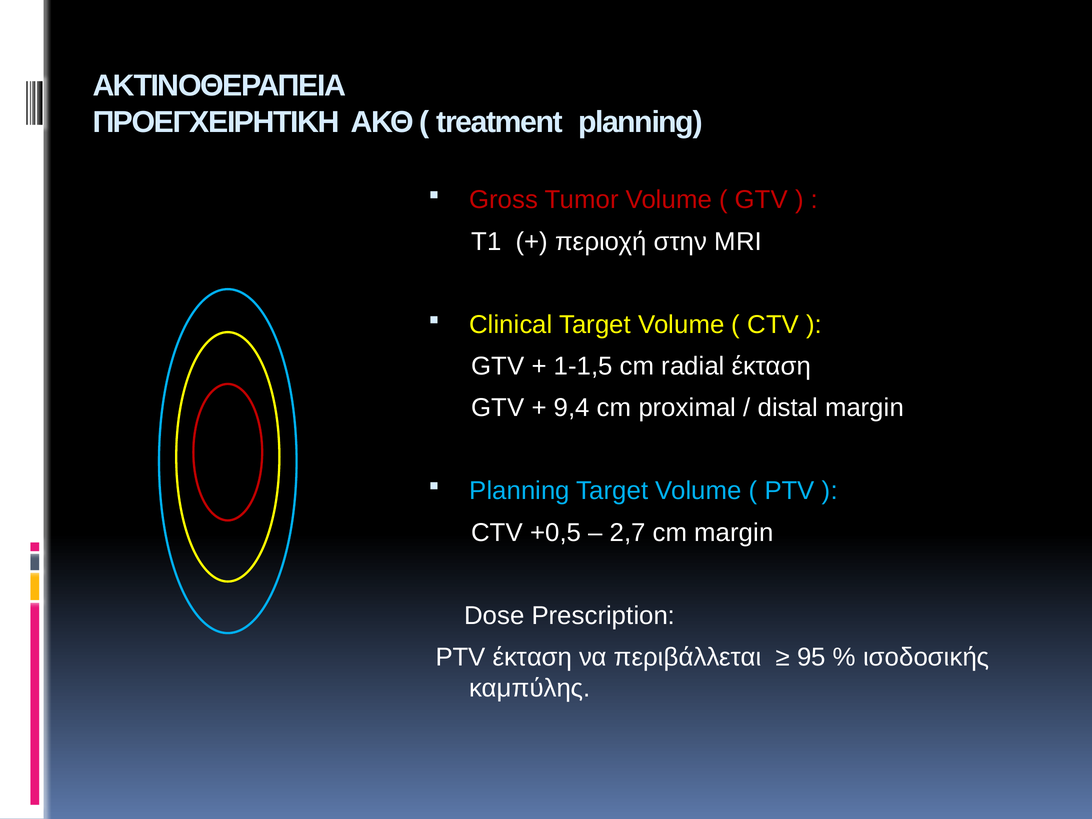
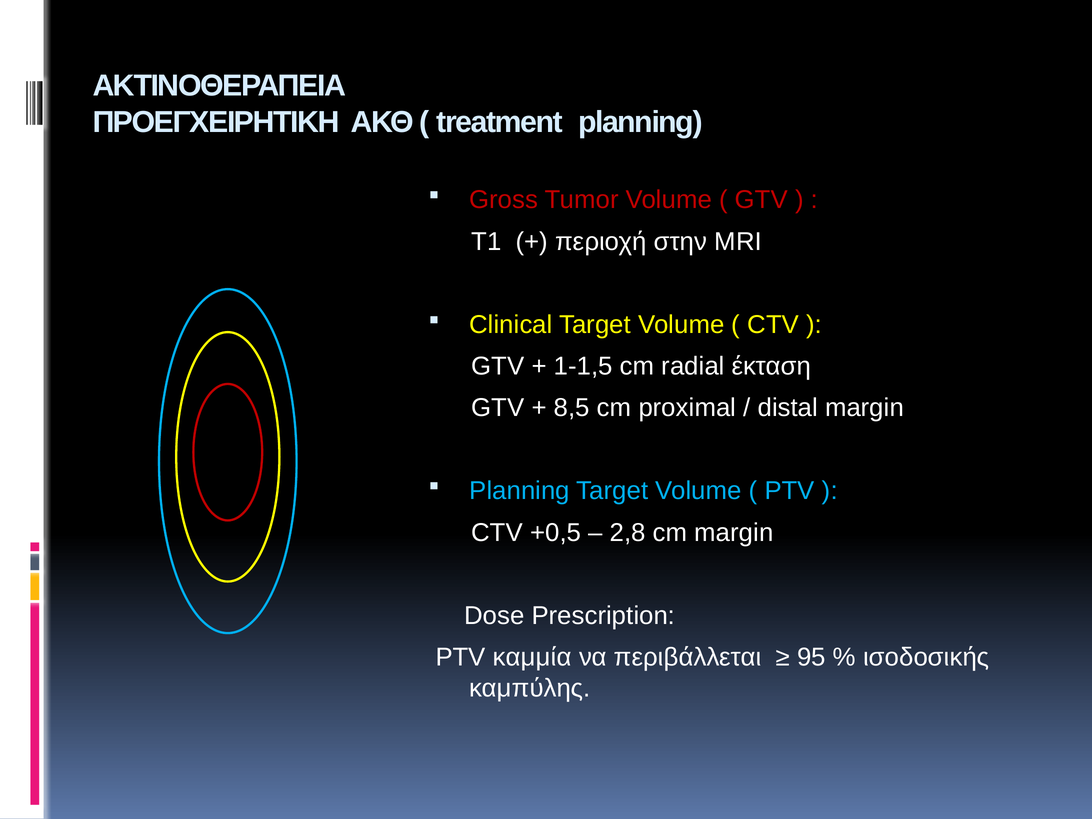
9,4: 9,4 -> 8,5
2,7: 2,7 -> 2,8
PTV έκταση: έκταση -> καμμία
